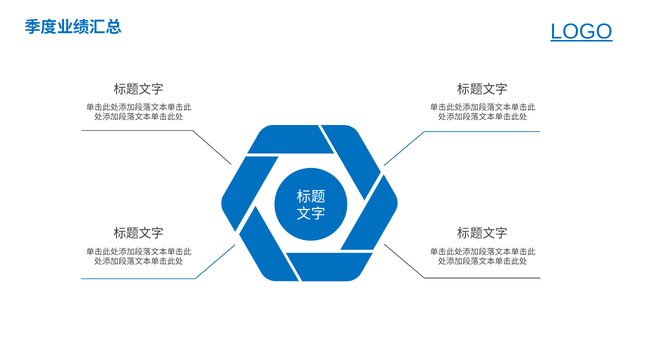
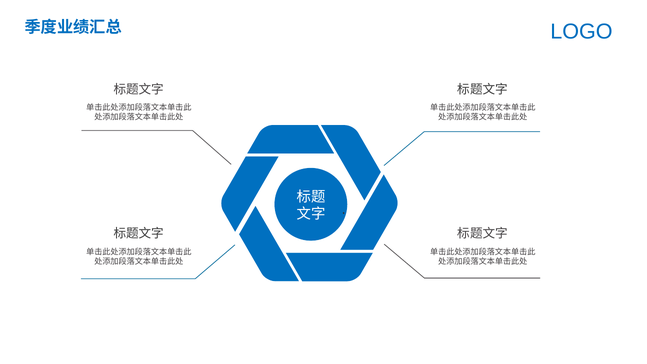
LOGO underline: present -> none
